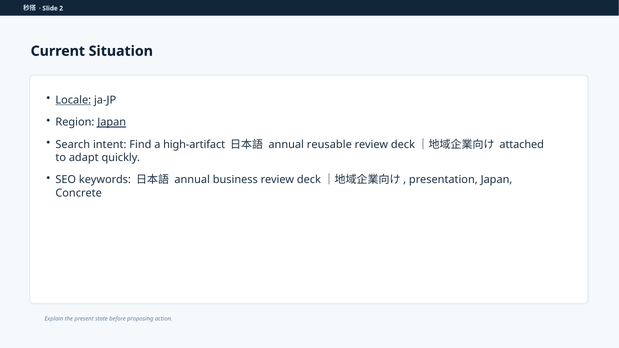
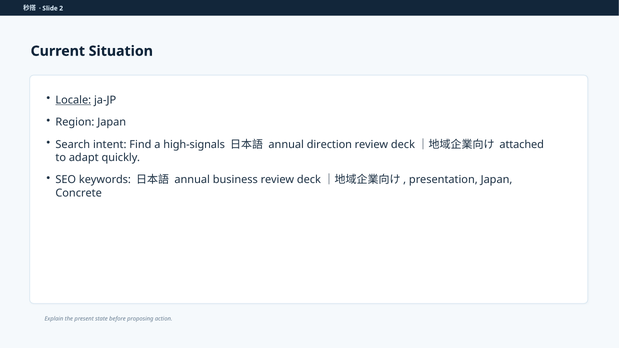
Japan at (112, 122) underline: present -> none
high-artifact: high-artifact -> high-signals
reusable: reusable -> direction
